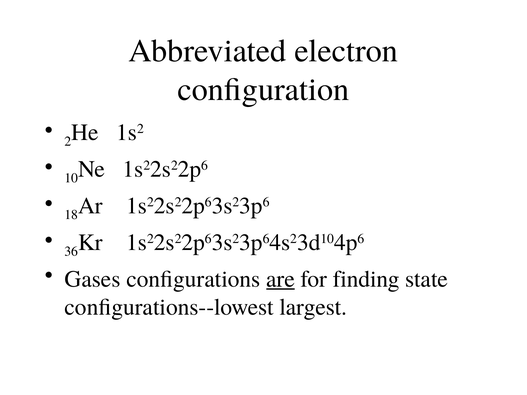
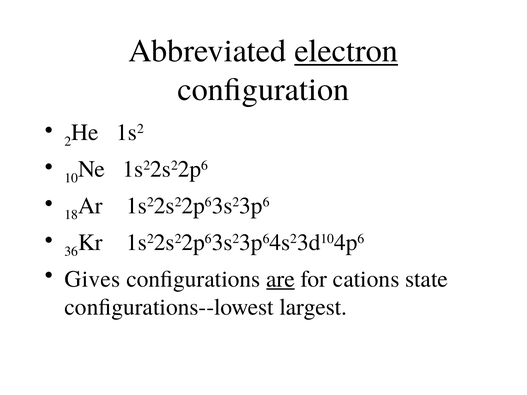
electron underline: none -> present
Gases: Gases -> Gives
finding: finding -> cations
